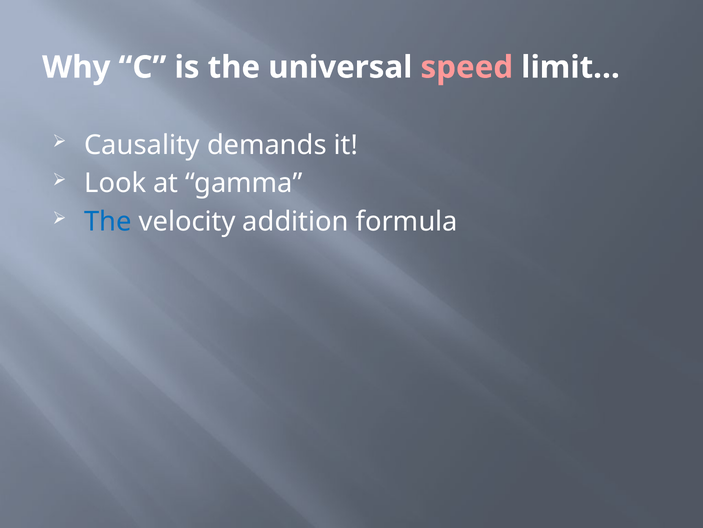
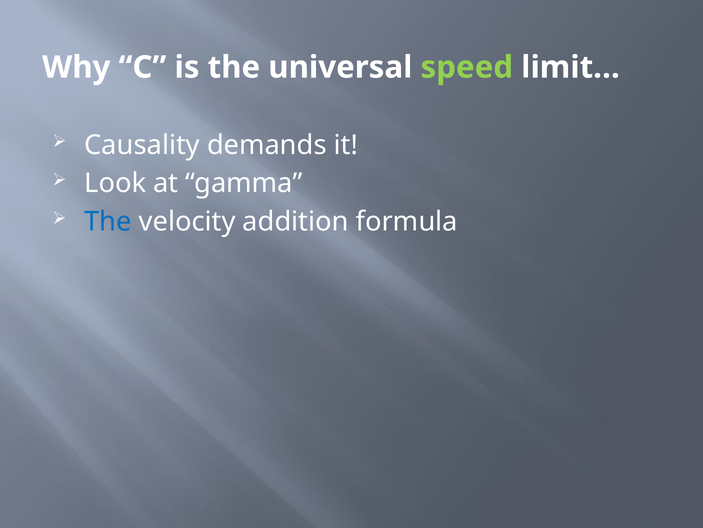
speed colour: pink -> light green
